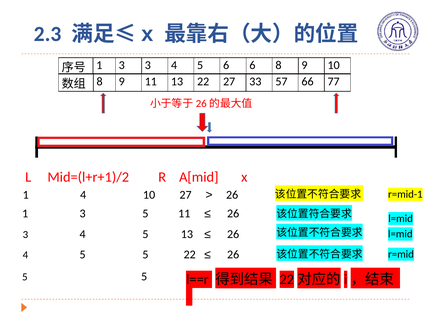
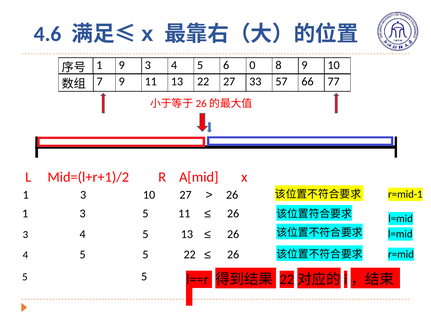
2.3: 2.3 -> 4.6
3 at (122, 65): 3 -> 9
6 6: 6 -> 0
8 at (100, 82): 8 -> 7
4 at (83, 195): 4 -> 3
